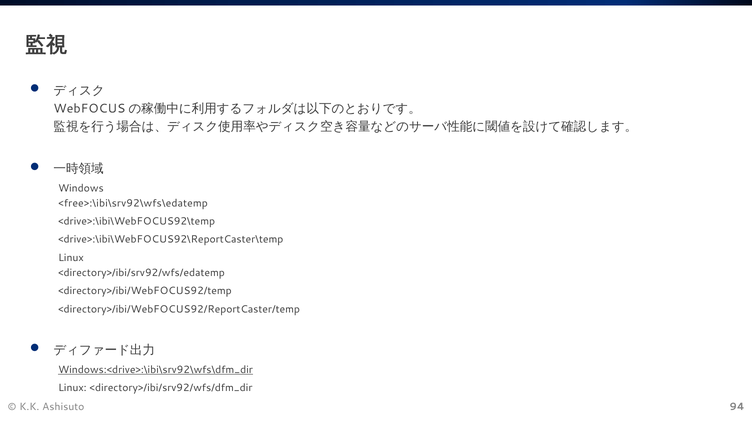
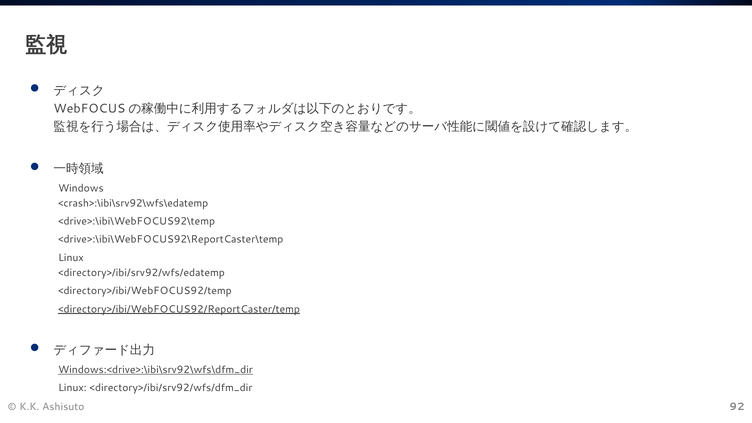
<free>:\ibi\srv92\wfs\edatemp: <free>:\ibi\srv92\wfs\edatemp -> <crash>:\ibi\srv92\wfs\edatemp
<directory>/ibi/WebFOCUS92/ReportCaster/temp underline: none -> present
94: 94 -> 92
